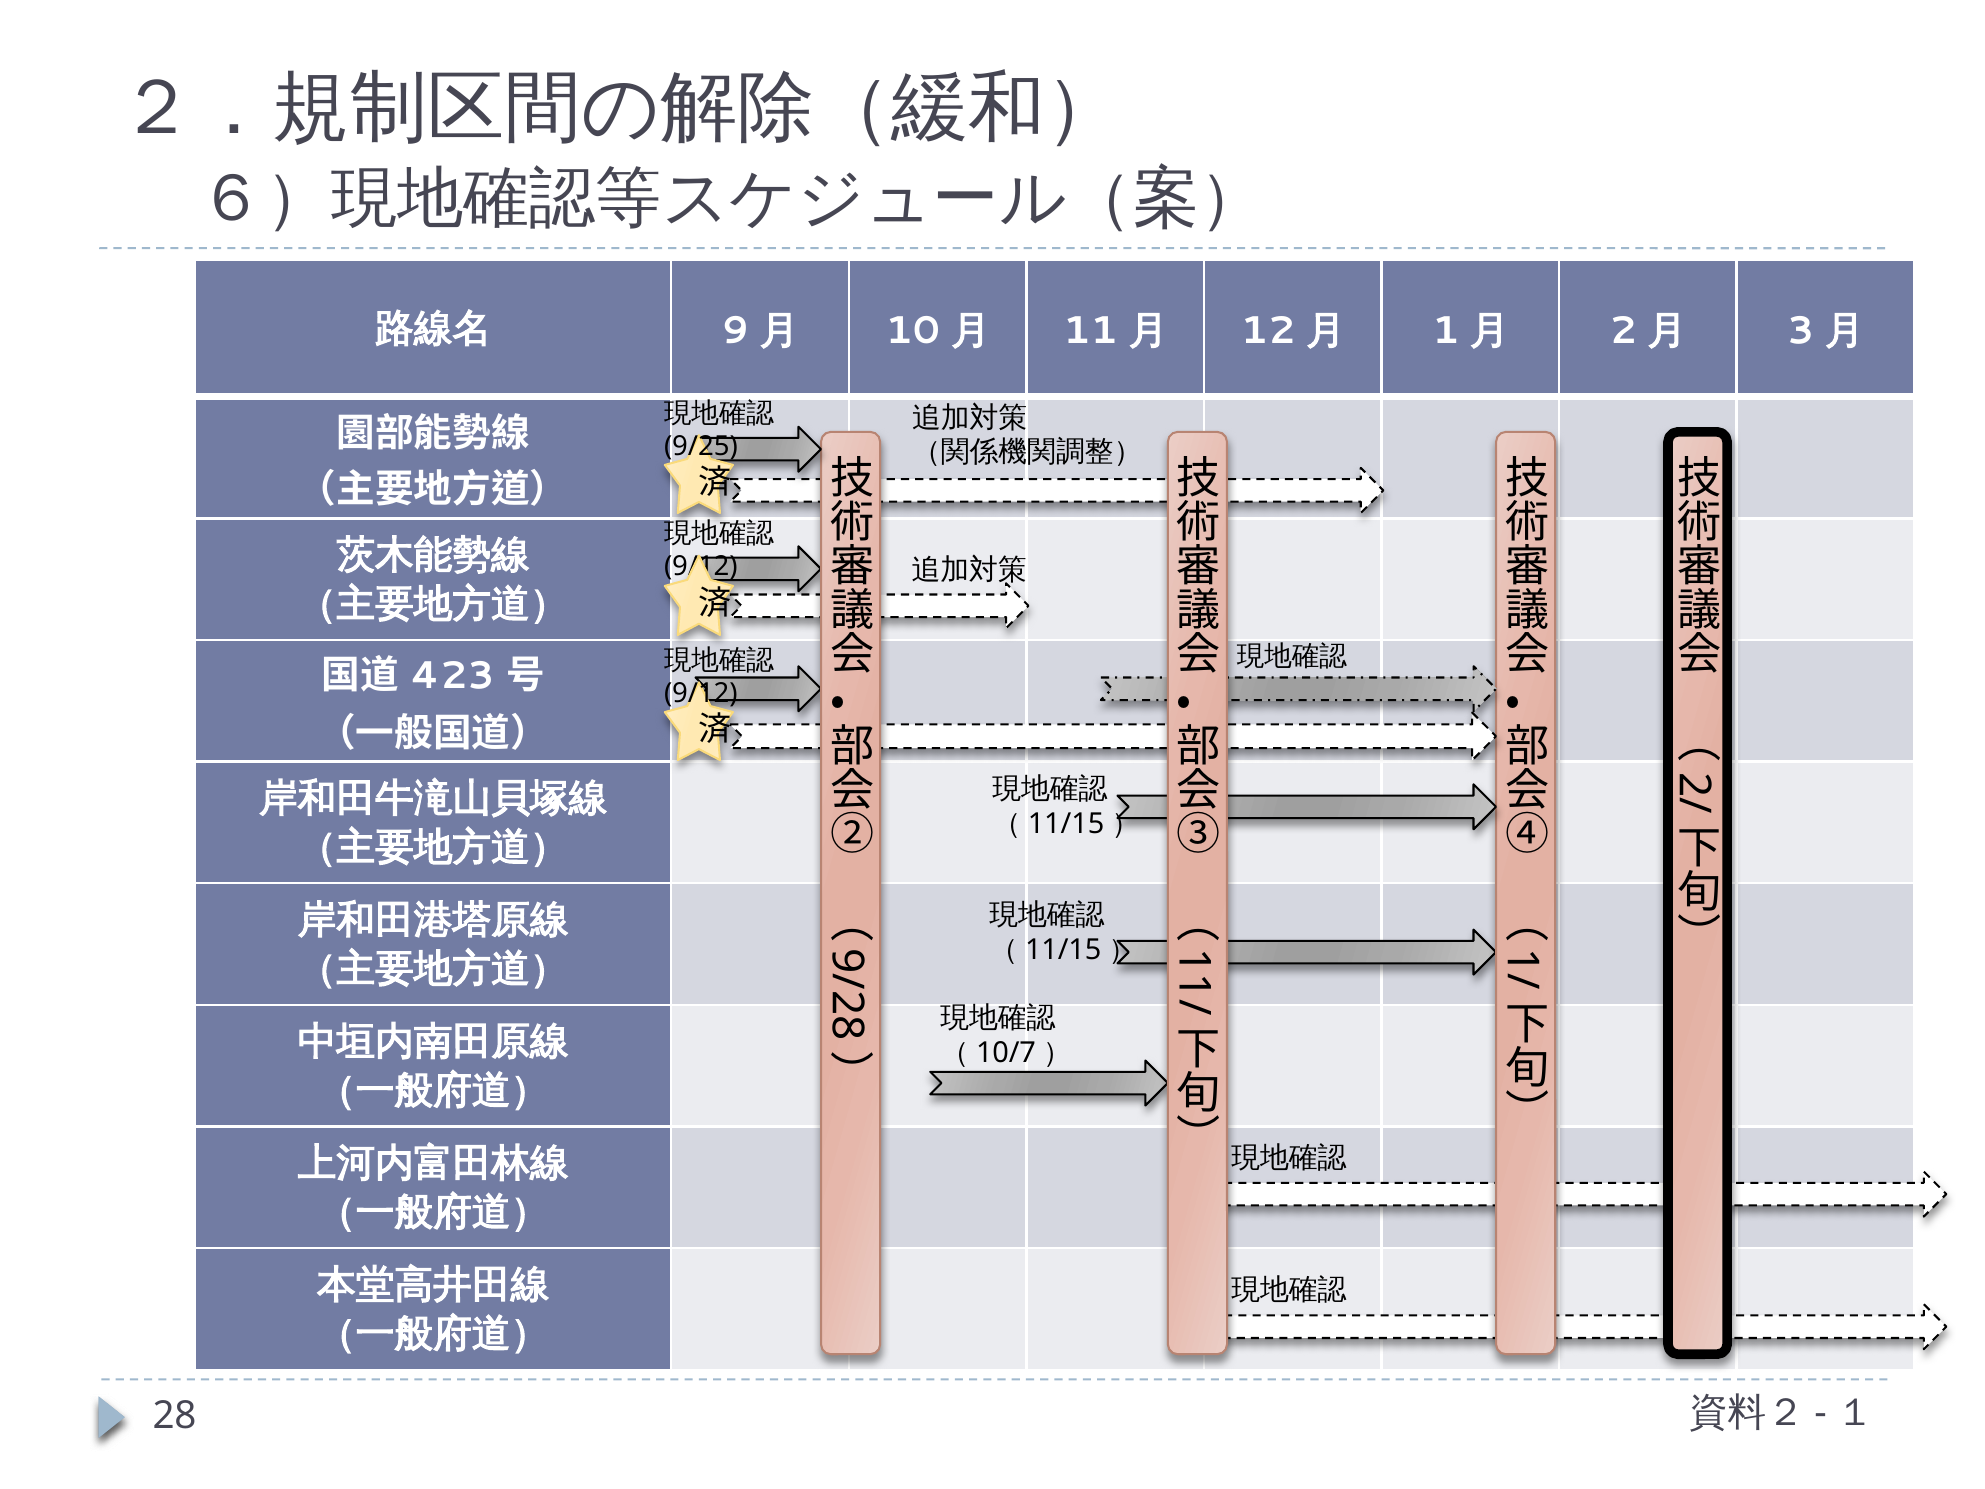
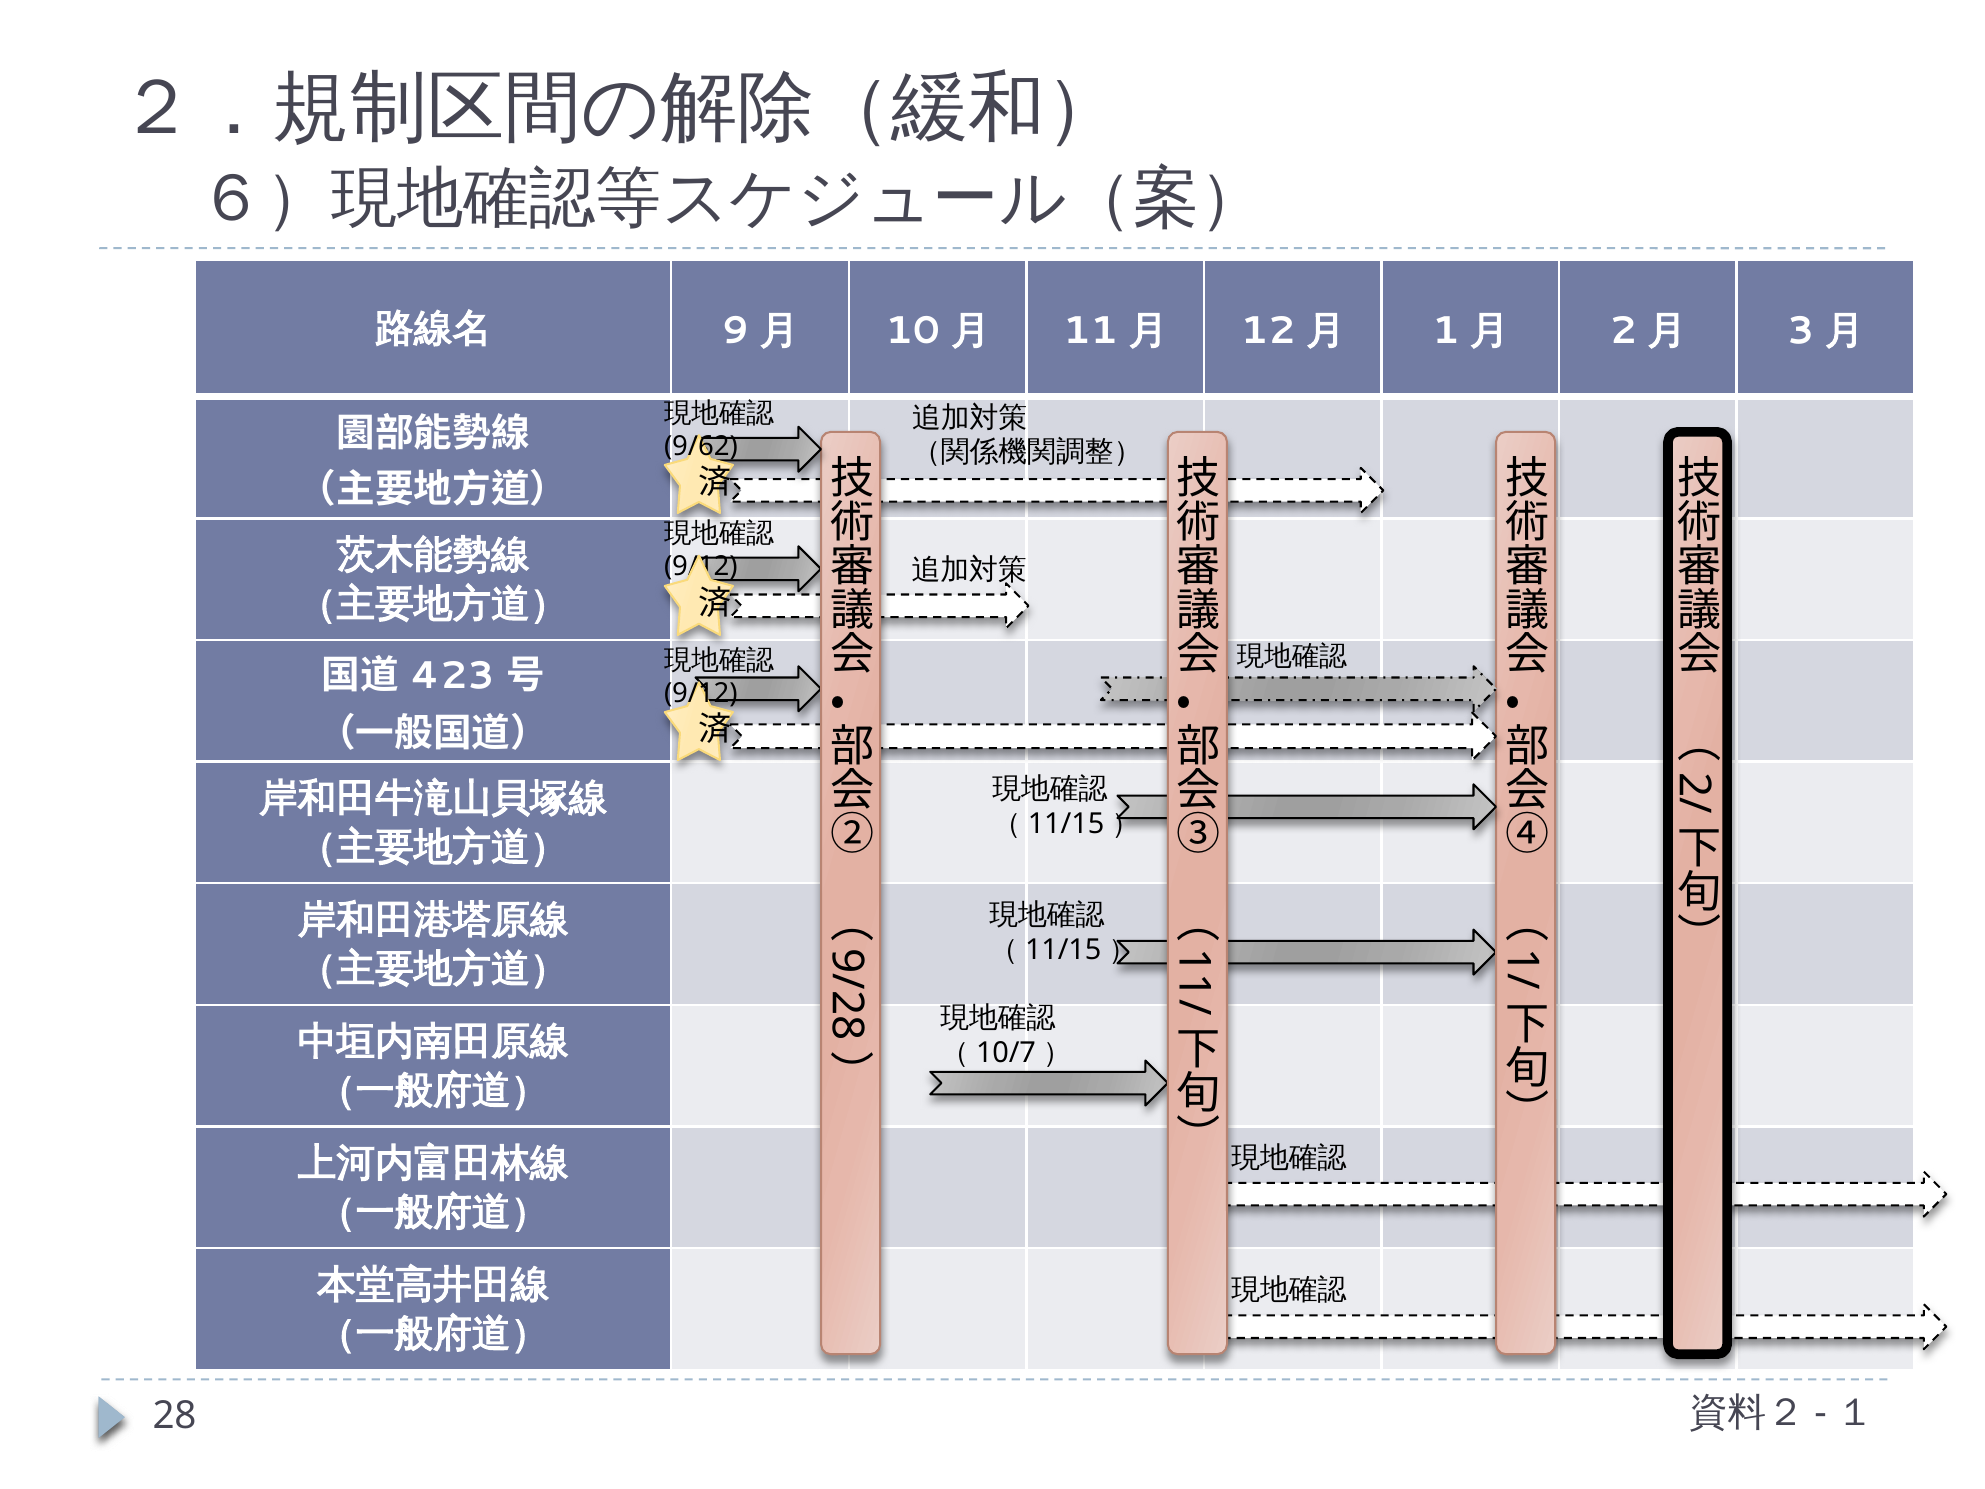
9/25: 9/25 -> 9/62
